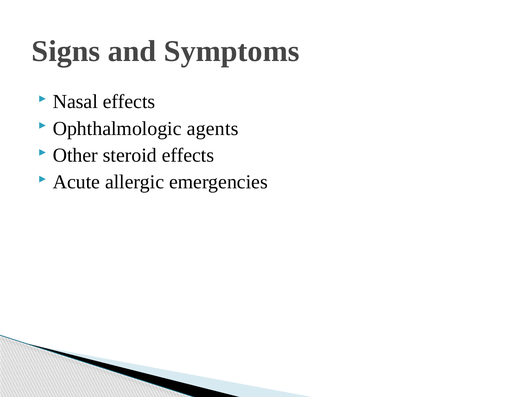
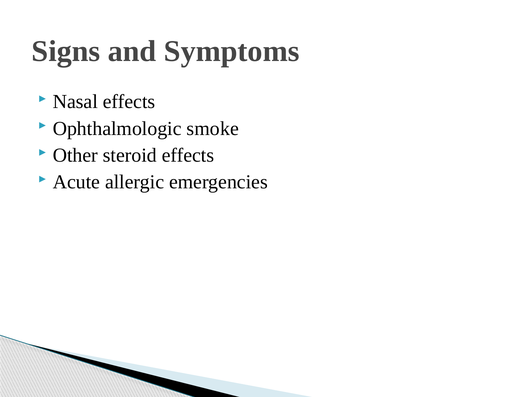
agents: agents -> smoke
